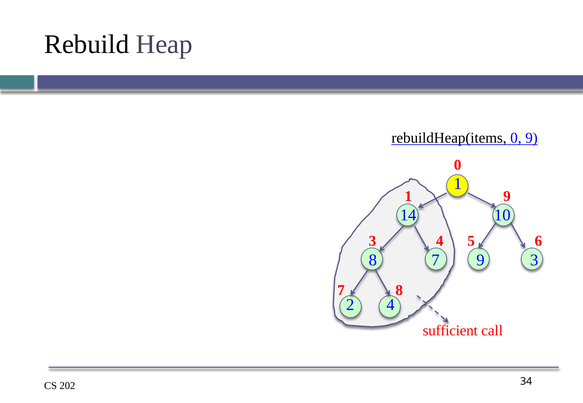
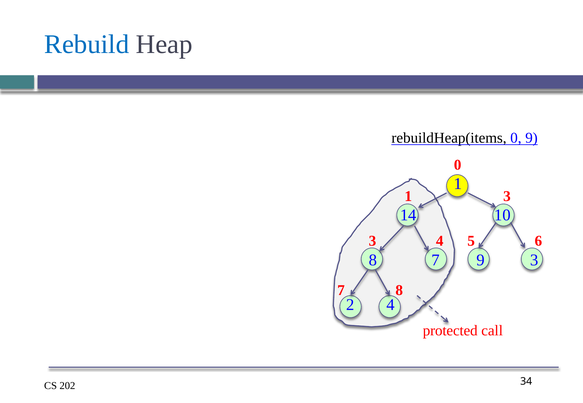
Rebuild colour: black -> blue
1 9: 9 -> 3
sufficient: sufficient -> protected
